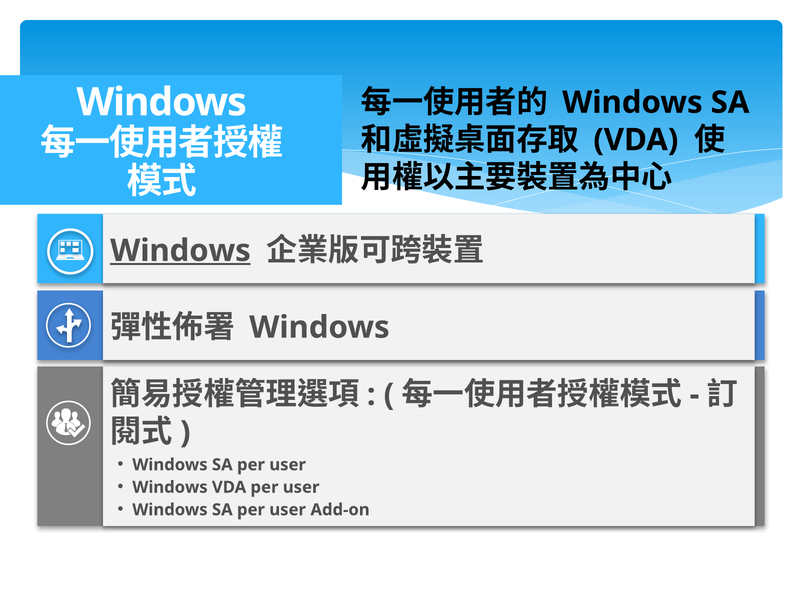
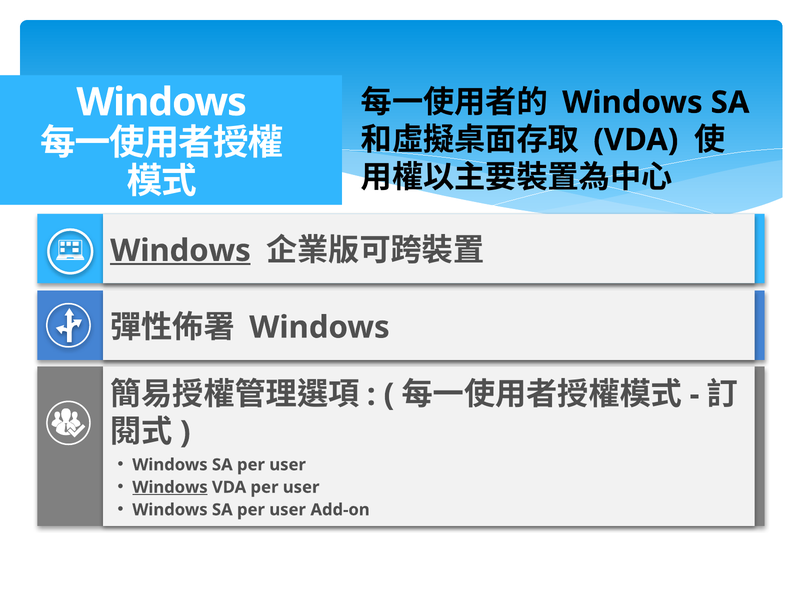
Windows at (170, 488) underline: none -> present
